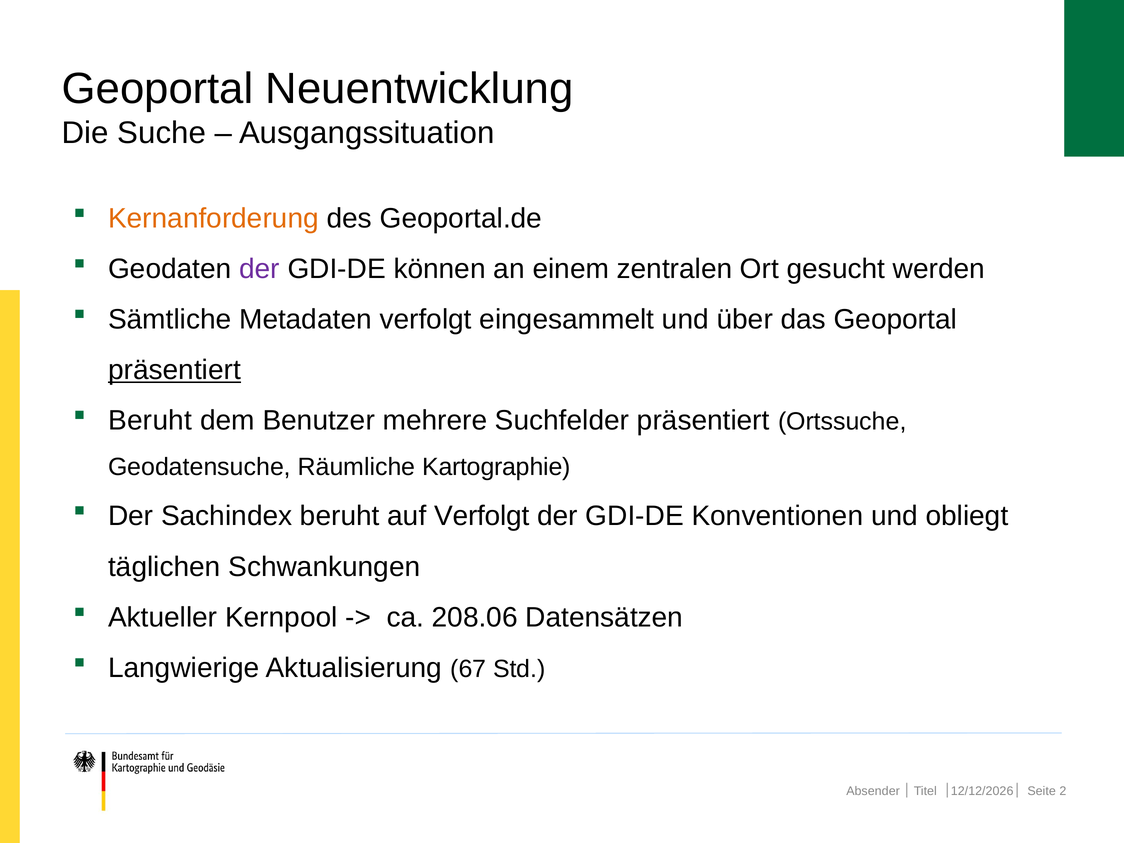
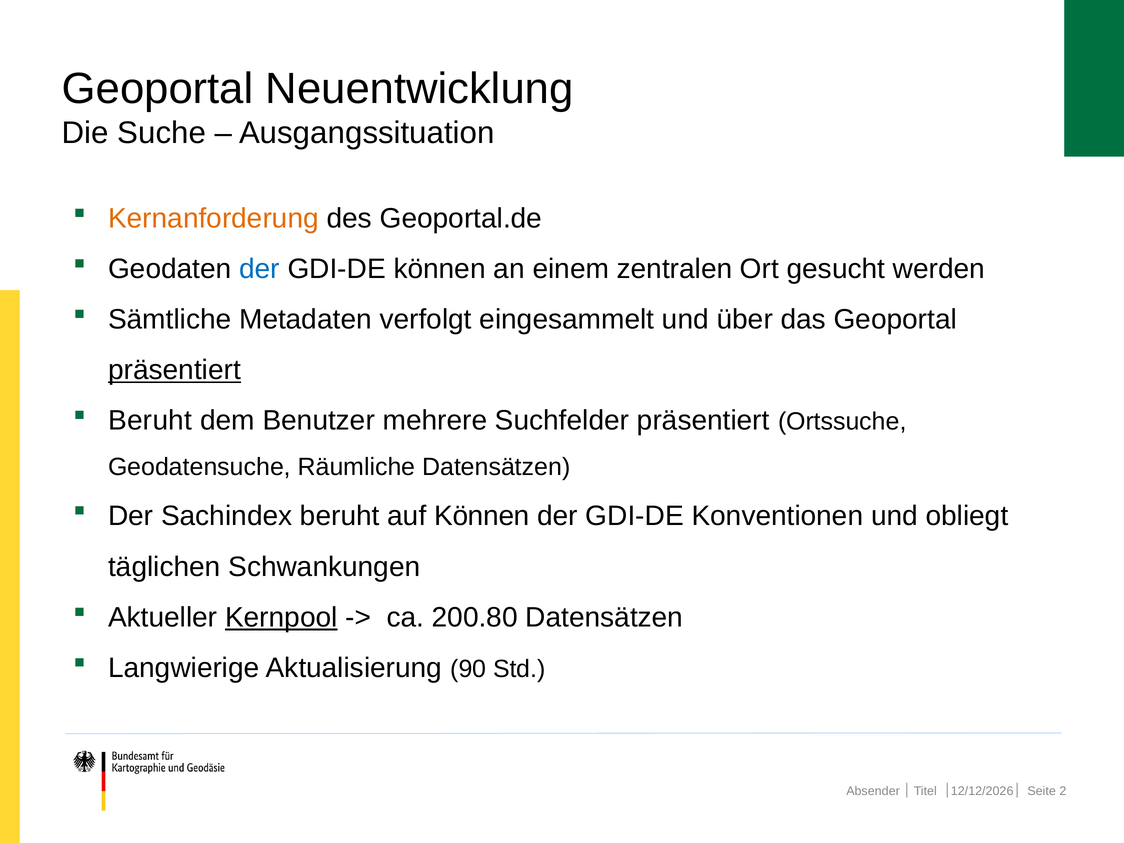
der at (259, 269) colour: purple -> blue
Räumliche Kartographie: Kartographie -> Datensätzen
auf Verfolgt: Verfolgt -> Können
Kernpool underline: none -> present
208.06: 208.06 -> 200.80
67: 67 -> 90
